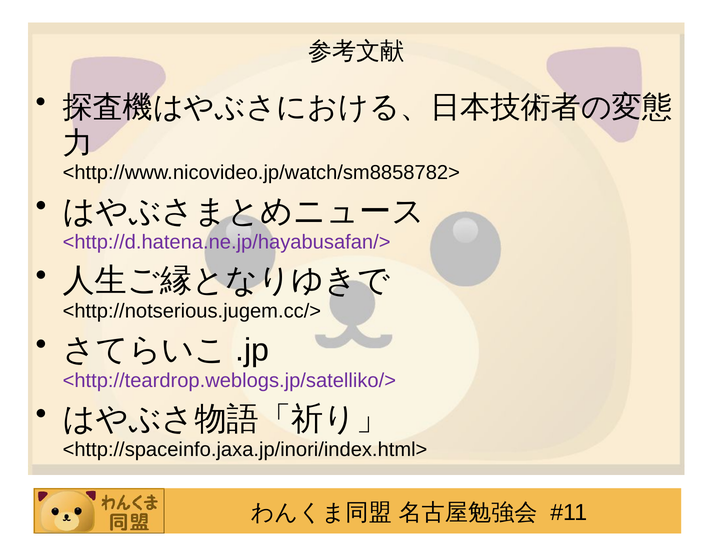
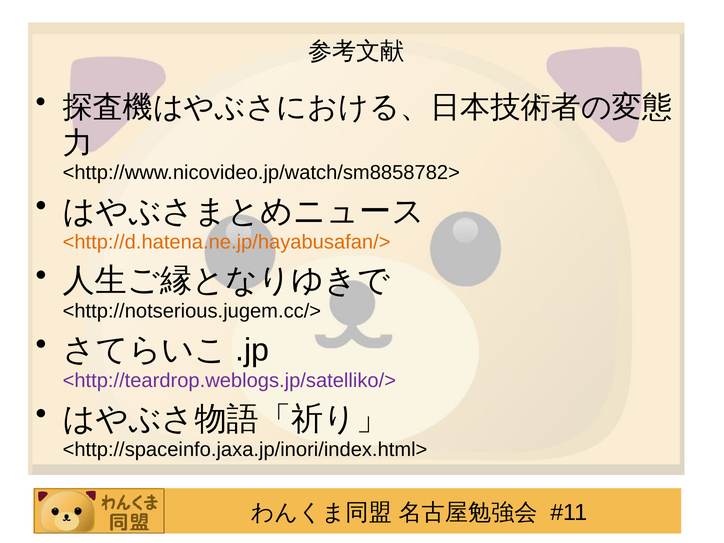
<http://d.hatena.ne.jp/hayabusafan/> colour: purple -> orange
